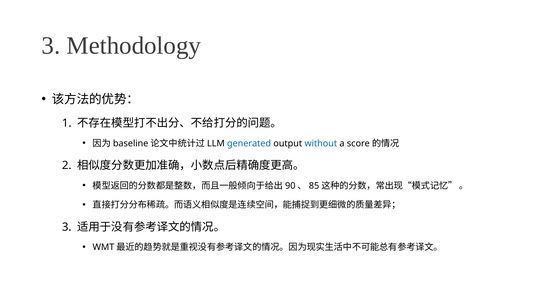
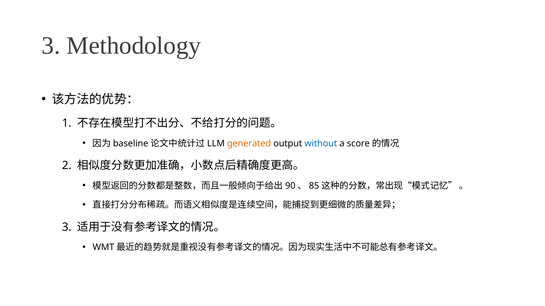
generated colour: blue -> orange
